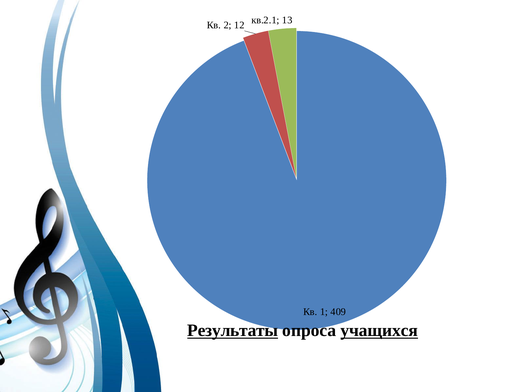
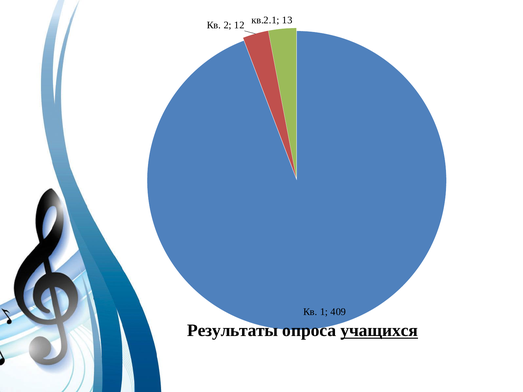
Результаты underline: present -> none
